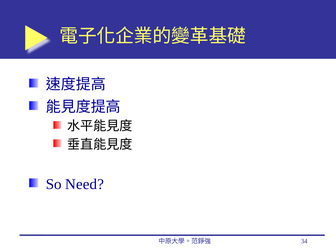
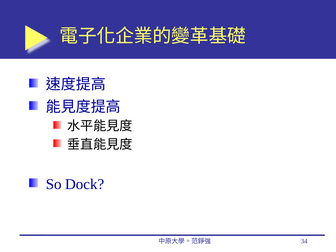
Need: Need -> Dock
